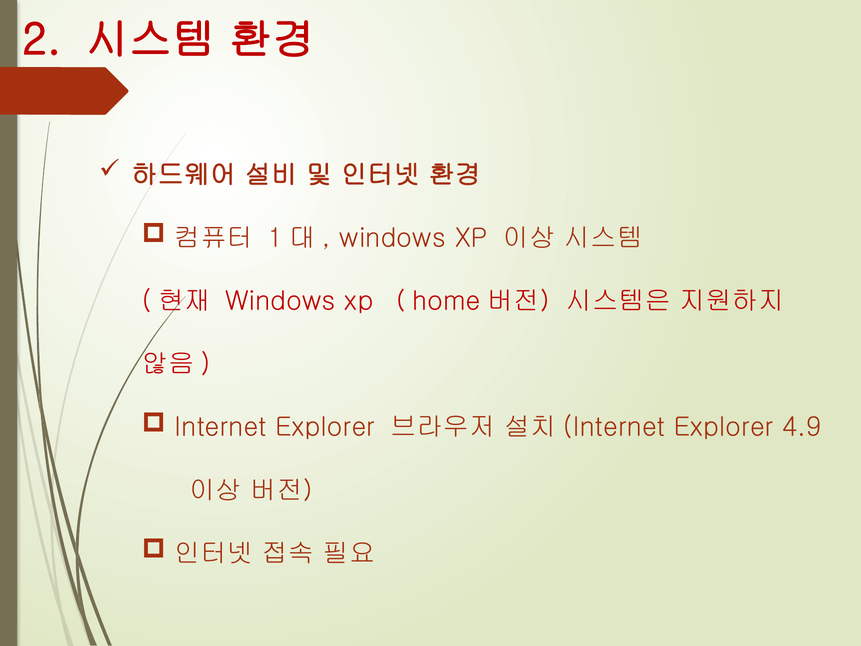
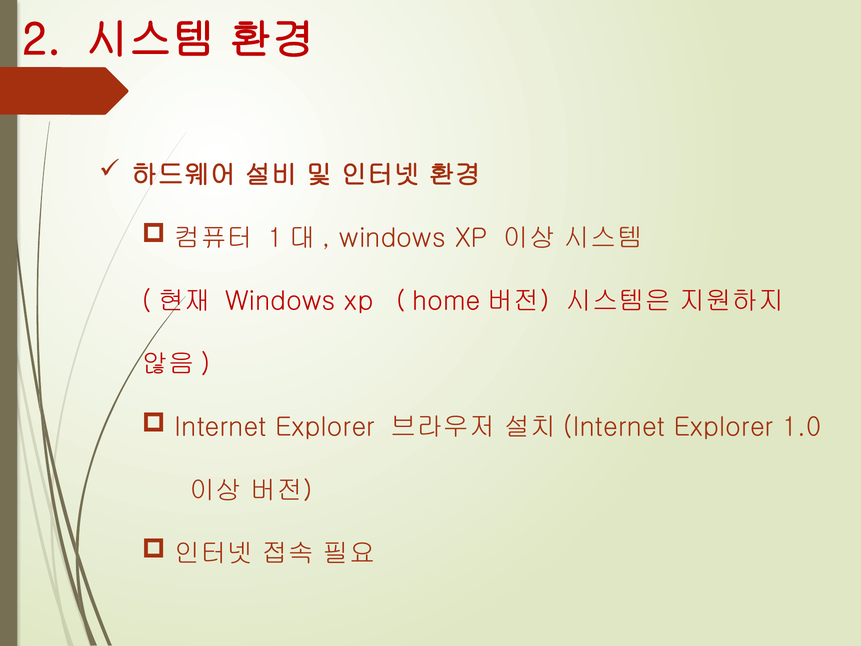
4.9: 4.9 -> 1.0
